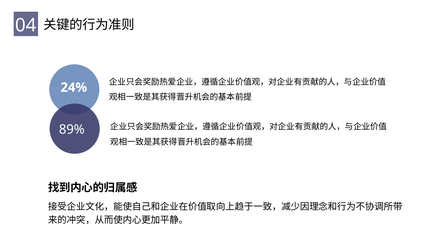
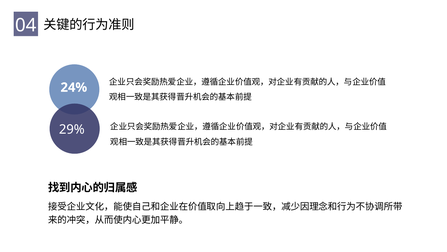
89%: 89% -> 29%
